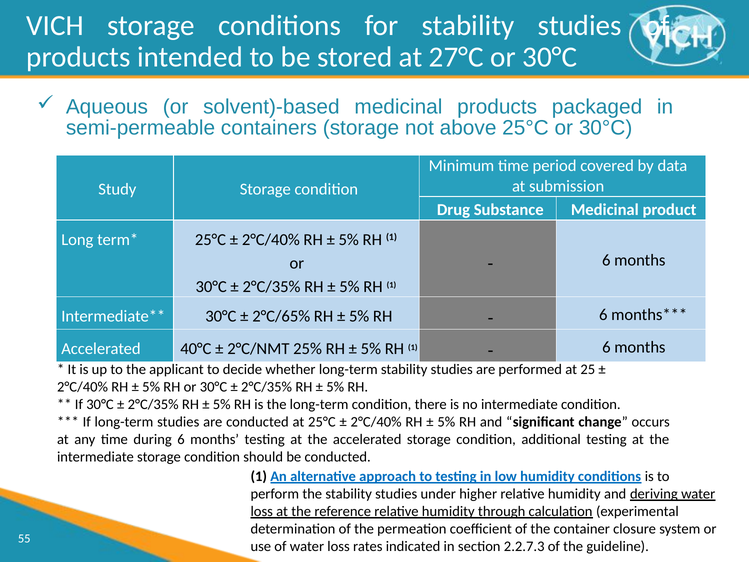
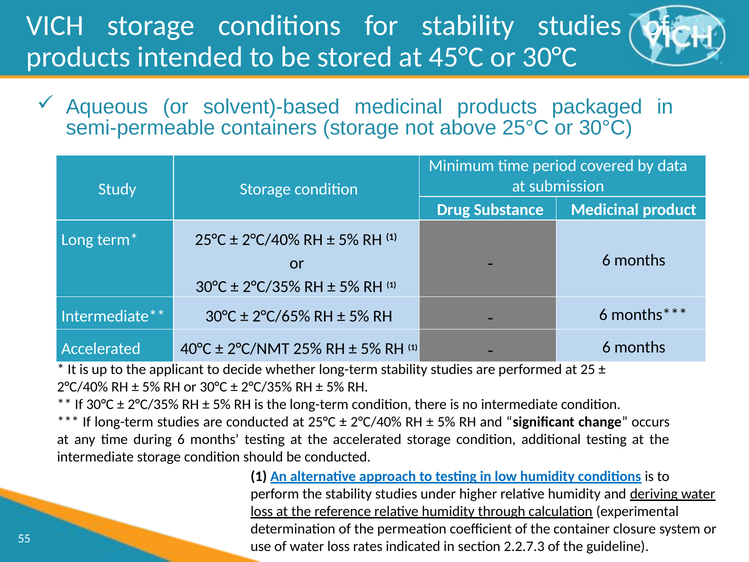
27°C: 27°C -> 45°C
